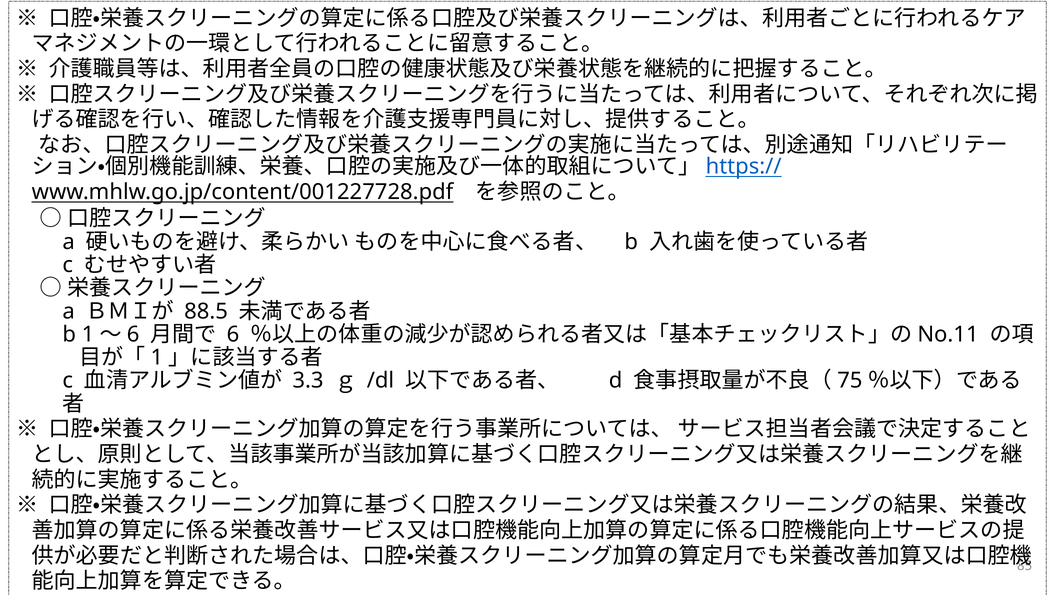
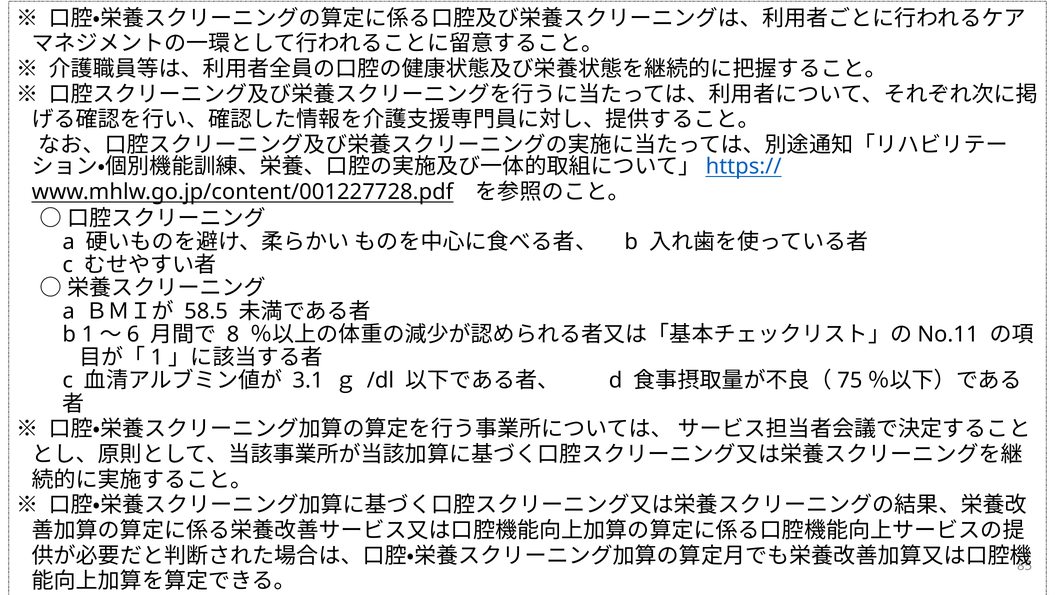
88.5: 88.5 -> 58.5
6 at (233, 334): 6 -> 8
3.3: 3.3 -> 3.1
